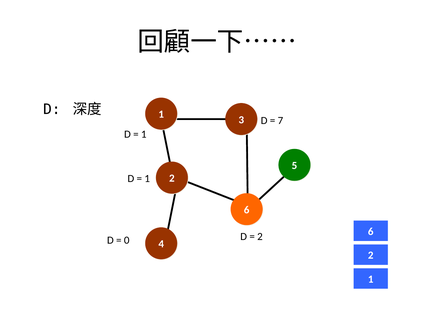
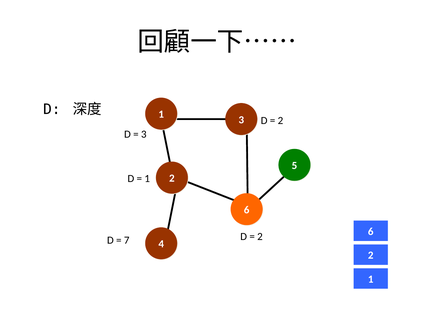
7 at (280, 121): 7 -> 2
1 at (144, 135): 1 -> 3
0: 0 -> 7
